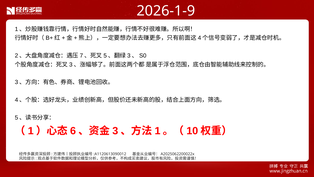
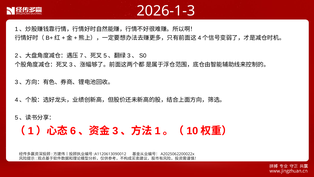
2026-1-9: 2026-1-9 -> 2026-1-3
